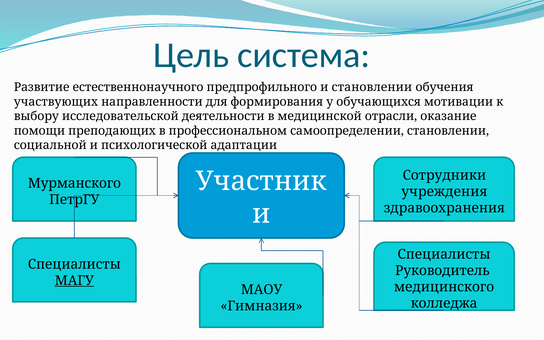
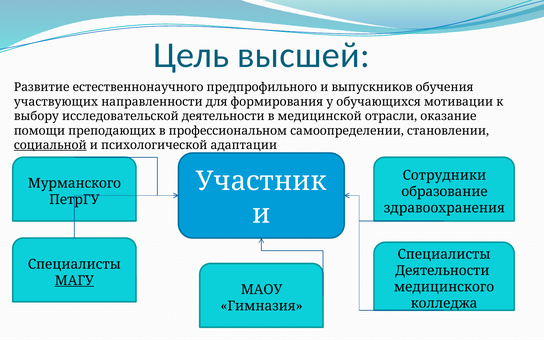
система: система -> высшей
и становлении: становлении -> выпускников
социальной underline: none -> present
учреждения: учреждения -> образование
Руководитель at (442, 271): Руководитель -> Деятельности
